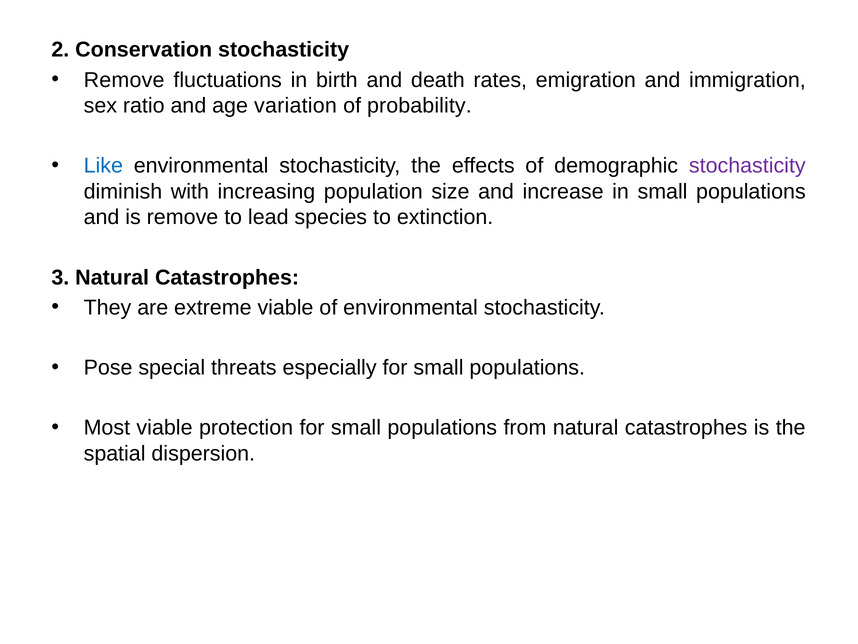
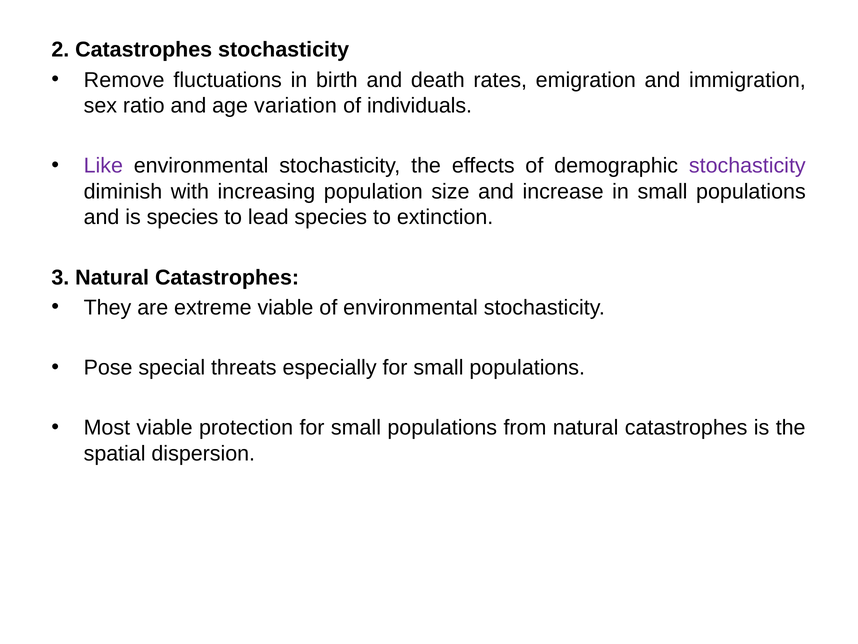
2 Conservation: Conservation -> Catastrophes
probability: probability -> individuals
Like colour: blue -> purple
is remove: remove -> species
